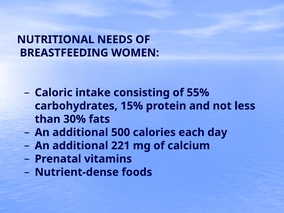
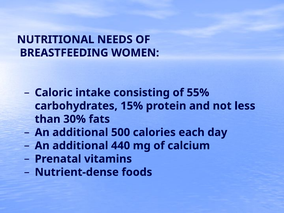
221: 221 -> 440
